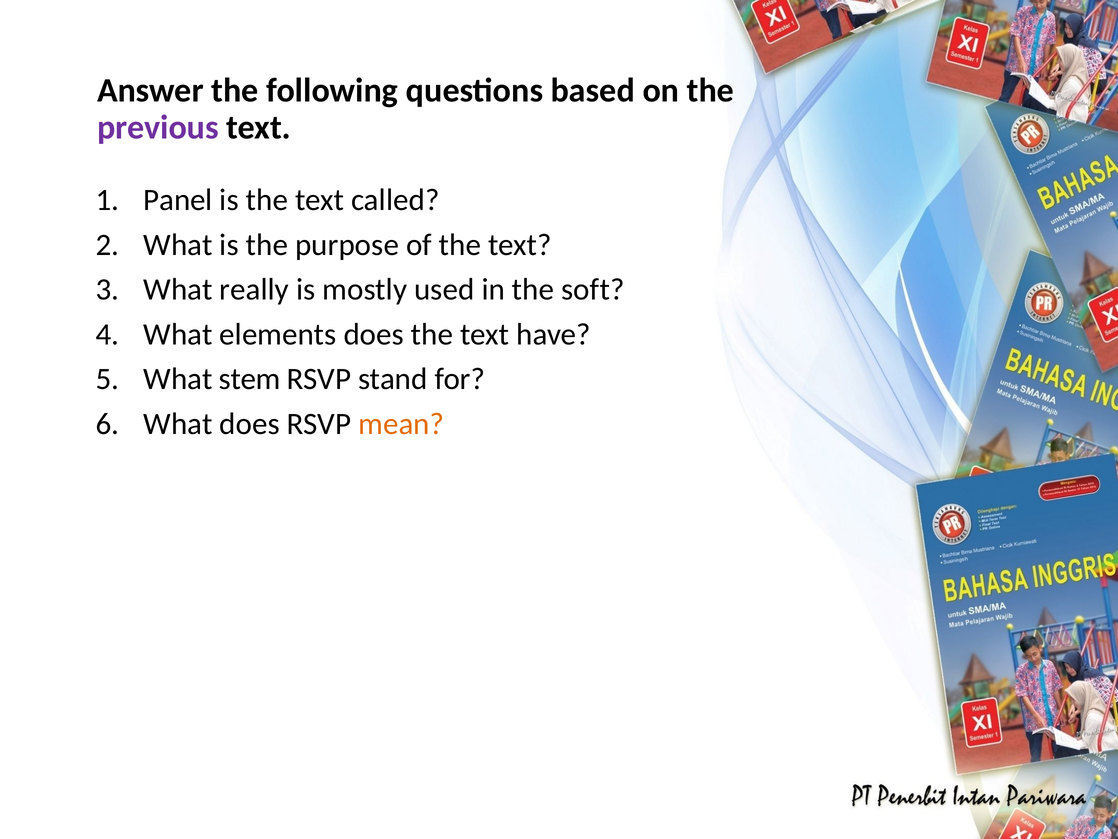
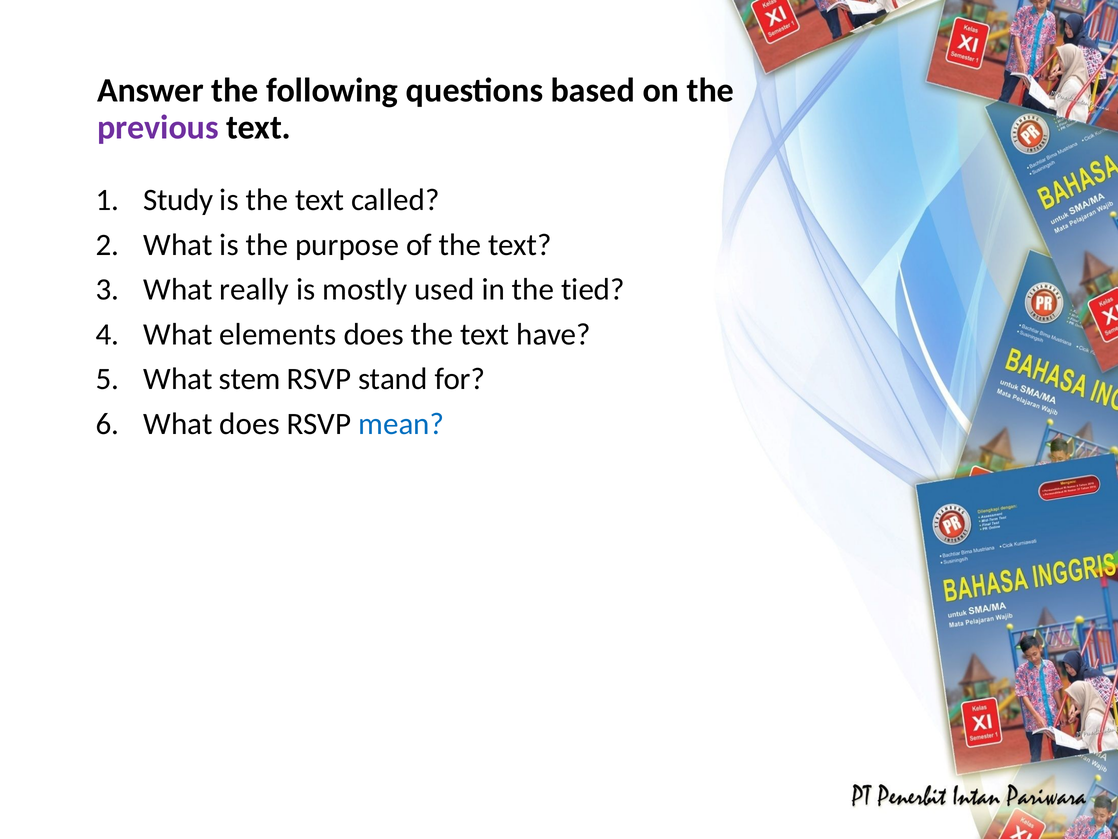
Panel: Panel -> Study
soft: soft -> tied
mean colour: orange -> blue
